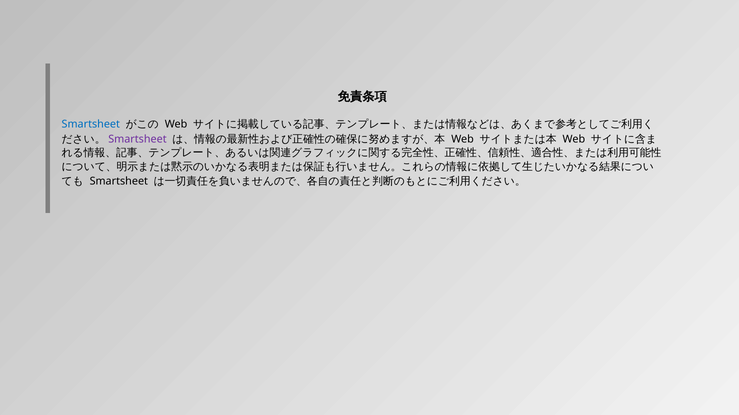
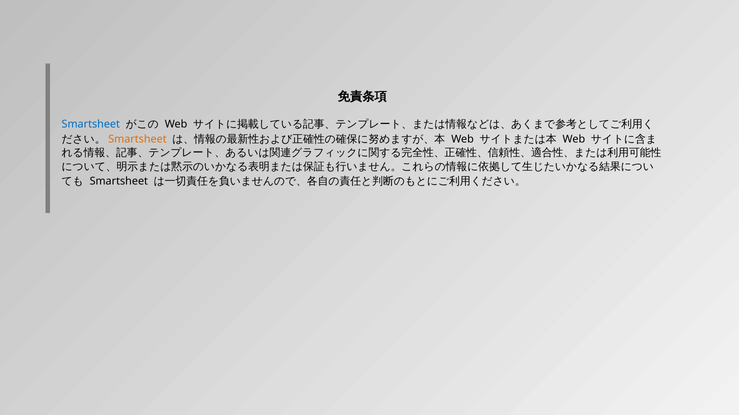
Smartsheet at (137, 139) colour: purple -> orange
